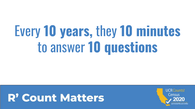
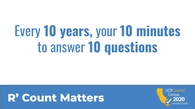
they: they -> your
